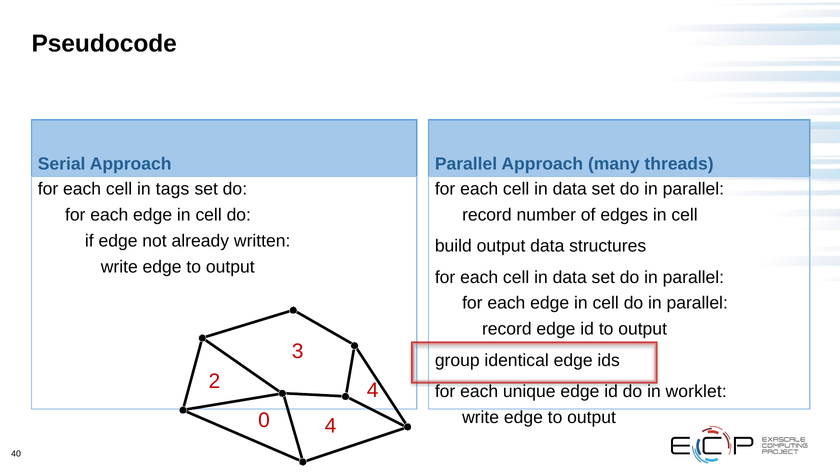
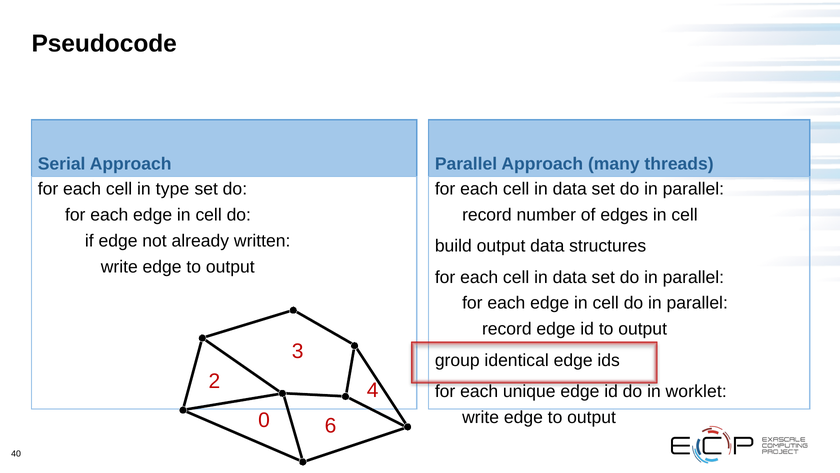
tags: tags -> type
0 4: 4 -> 6
